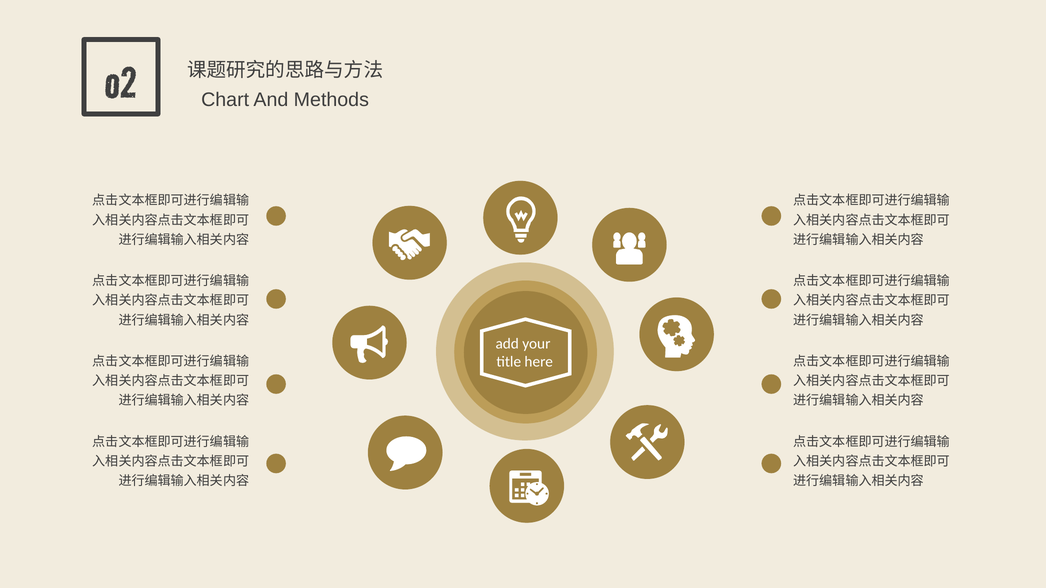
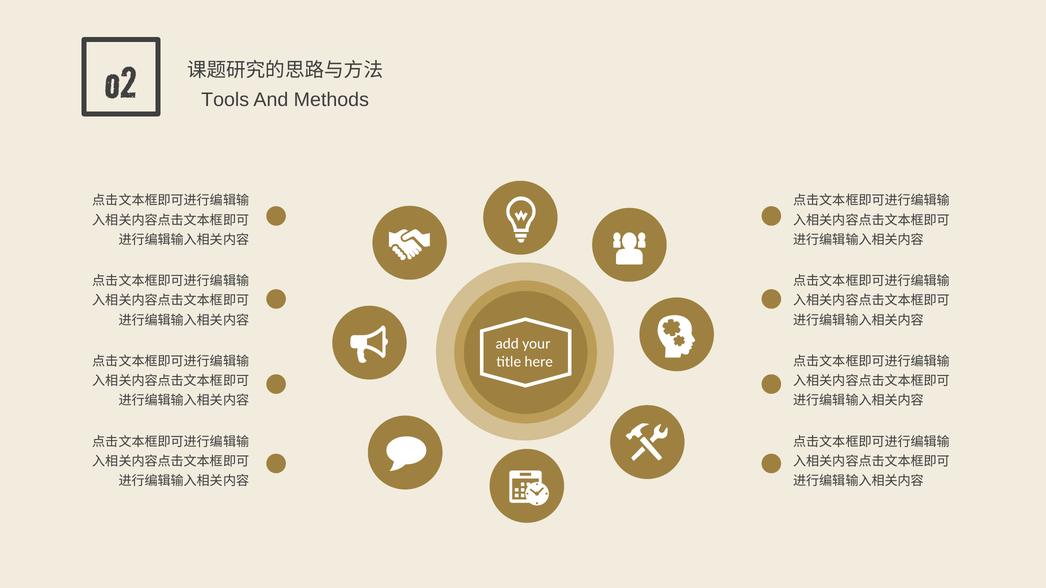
Chart: Chart -> Tools
